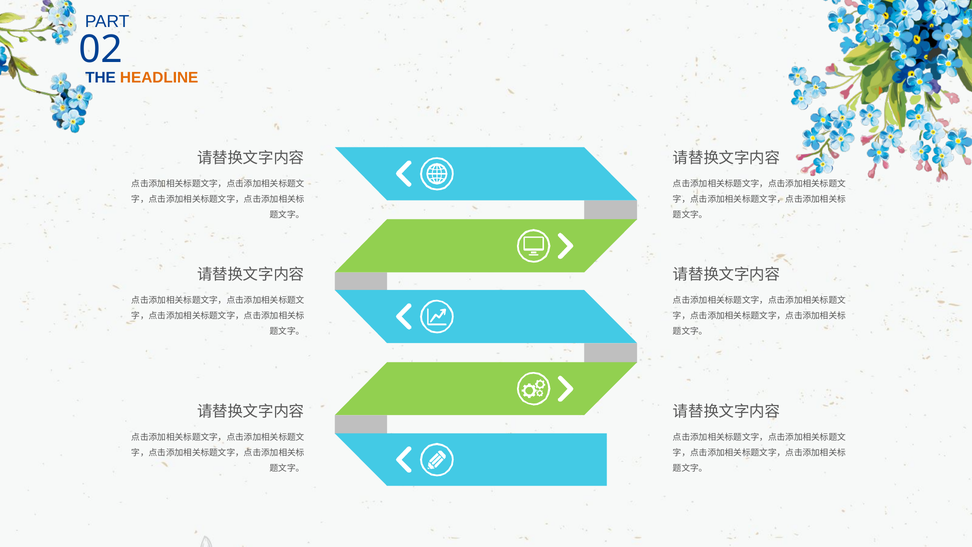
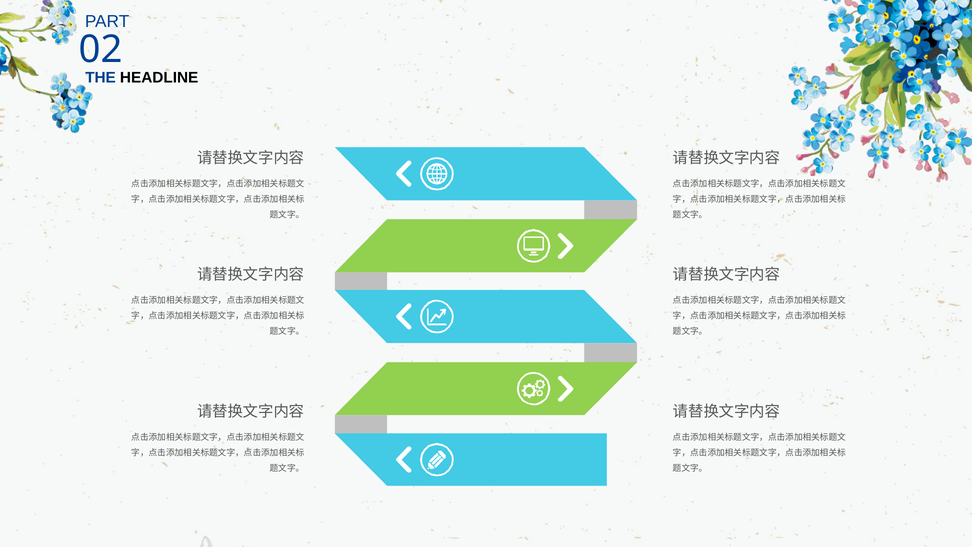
HEADLINE colour: orange -> black
